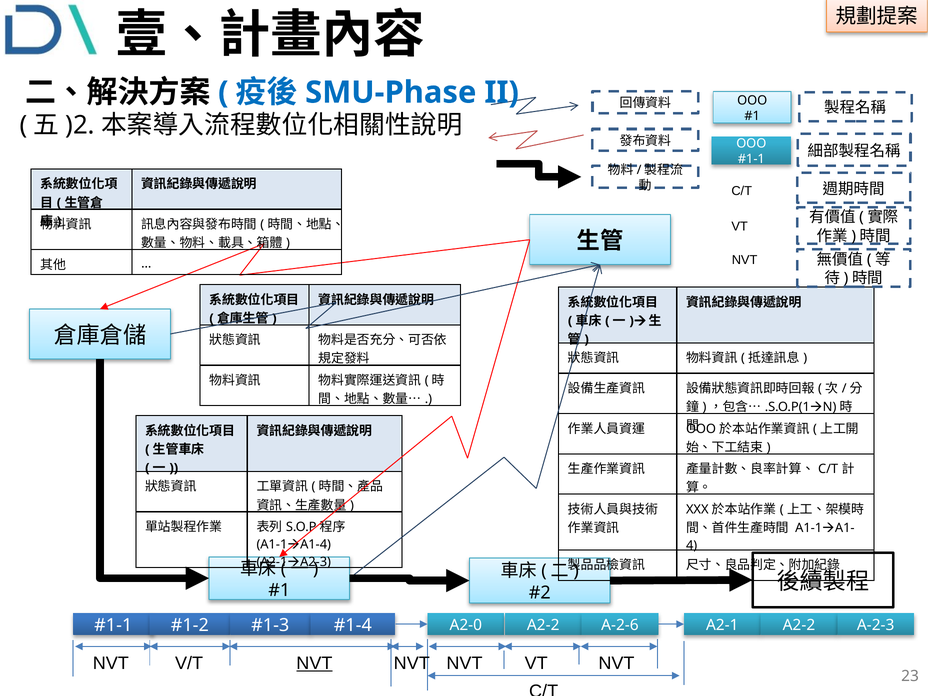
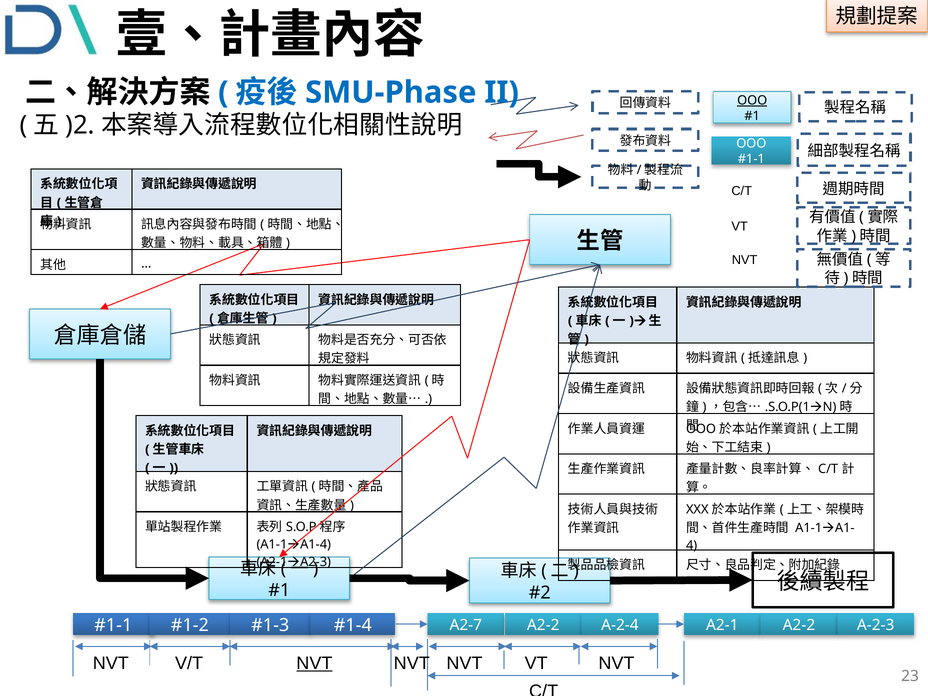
OOO at (752, 100) underline: none -> present
A2-0: A2-0 -> A2-7
A-2-6: A-2-6 -> A-2-4
